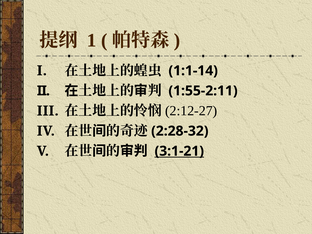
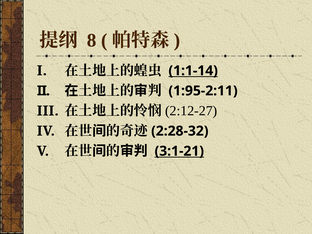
1: 1 -> 8
1:1-14 underline: none -> present
1:55-2:11: 1:55-2:11 -> 1:95-2:11
